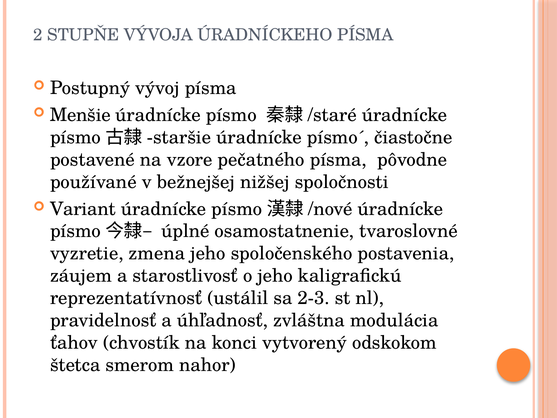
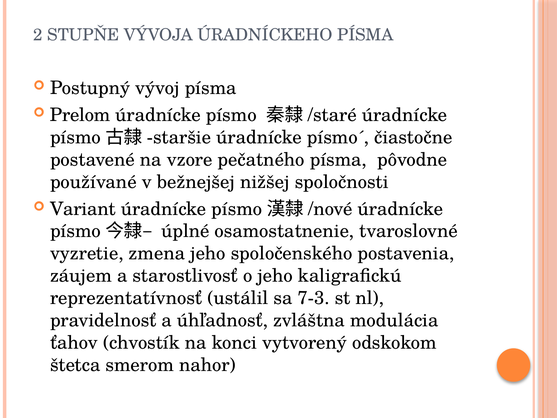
Menšie: Menšie -> Prelom
2-3: 2-3 -> 7-3
